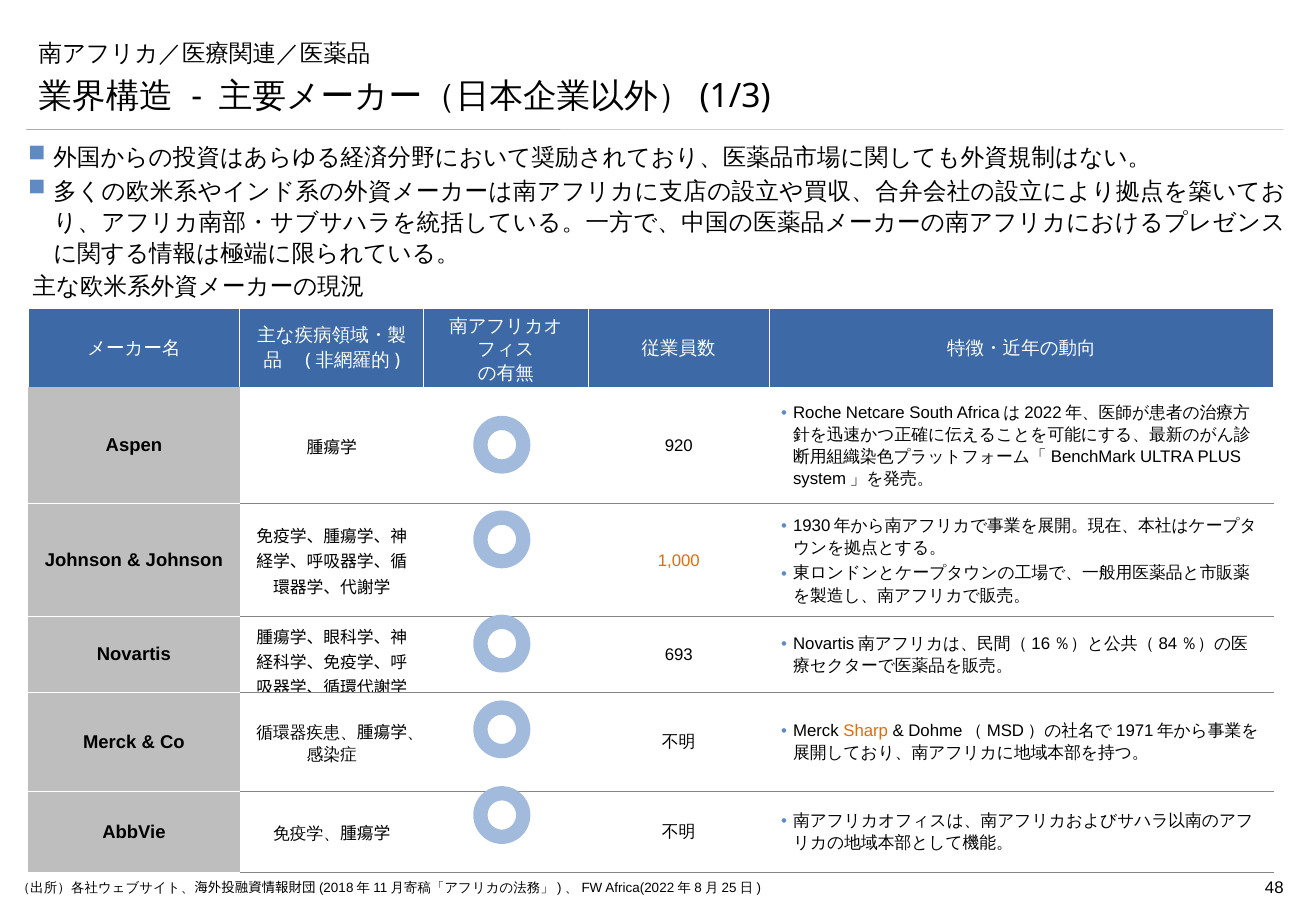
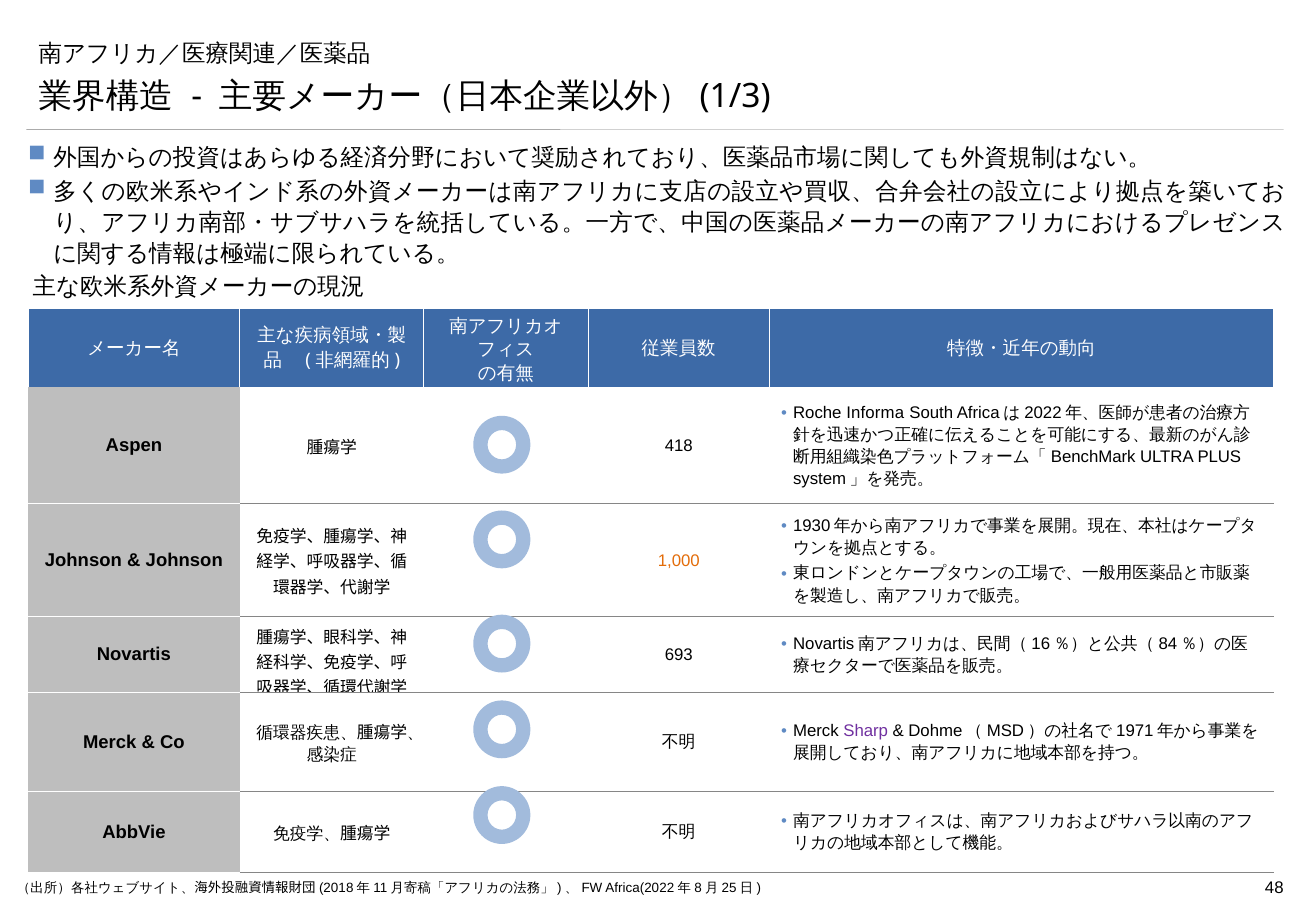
Netcare: Netcare -> Informa
920: 920 -> 418
Sharp colour: orange -> purple
